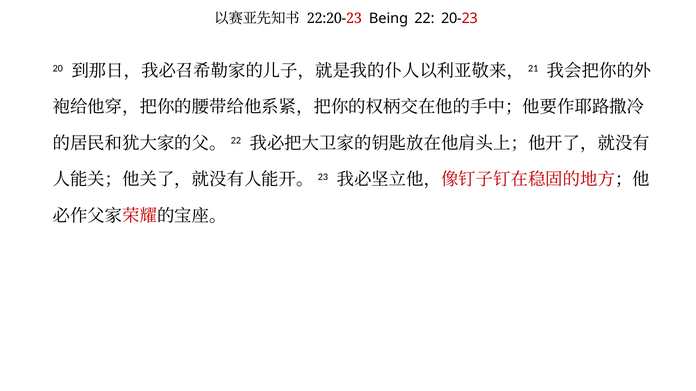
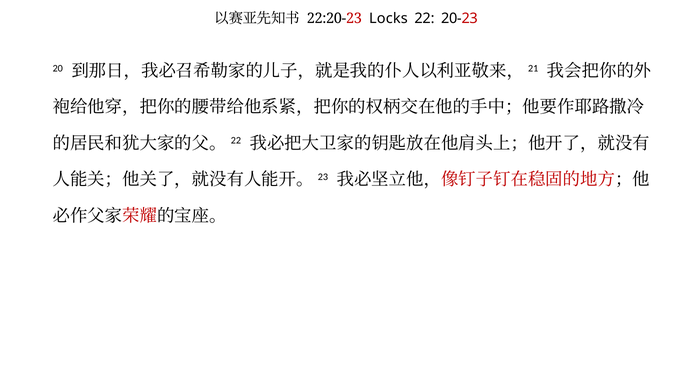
Being: Being -> Locks
